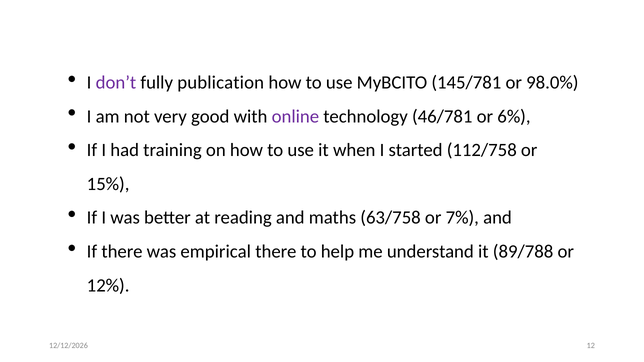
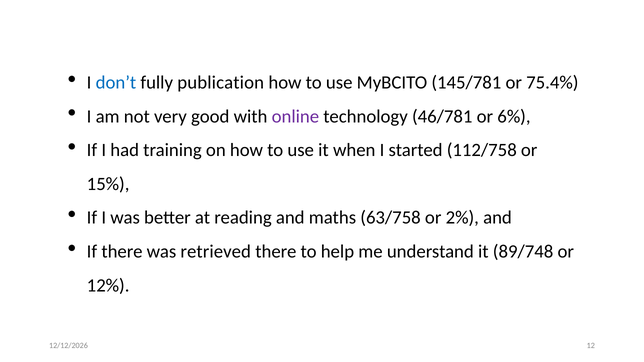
don’t colour: purple -> blue
98.0%: 98.0% -> 75.4%
7%: 7% -> 2%
empirical: empirical -> retrieved
89/788: 89/788 -> 89/748
